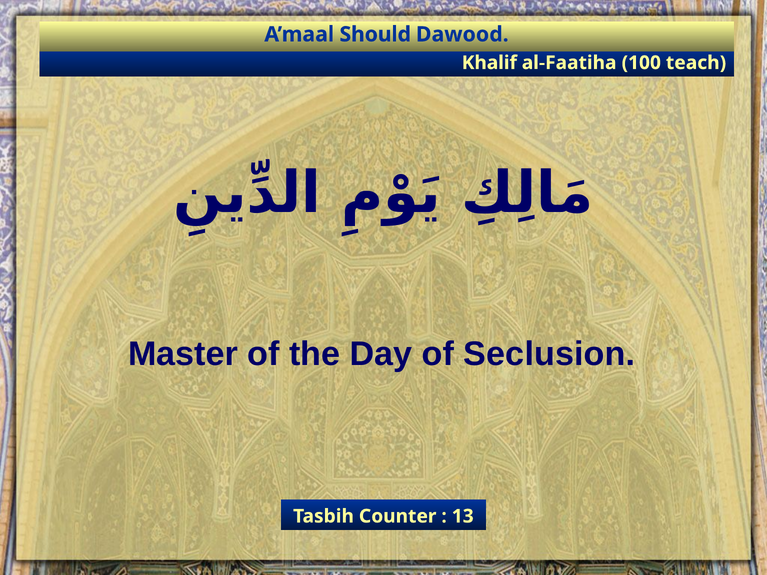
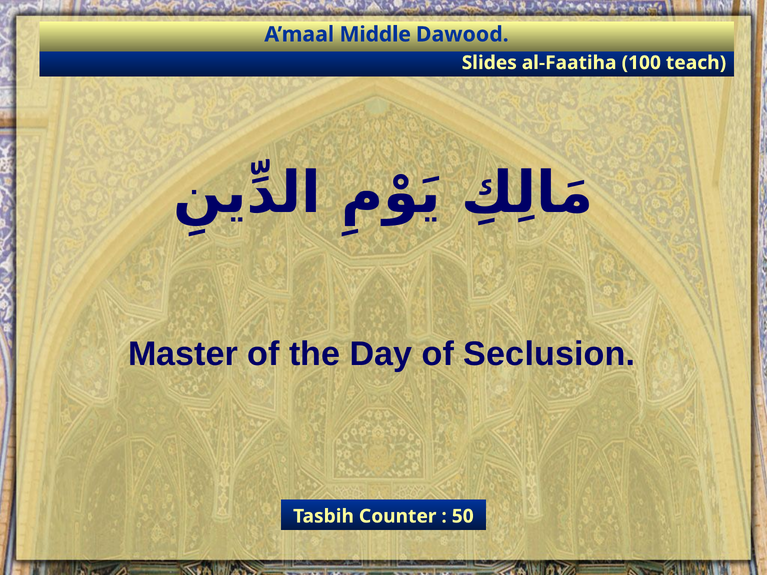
Should: Should -> Middle
Khalif: Khalif -> Slides
13: 13 -> 50
